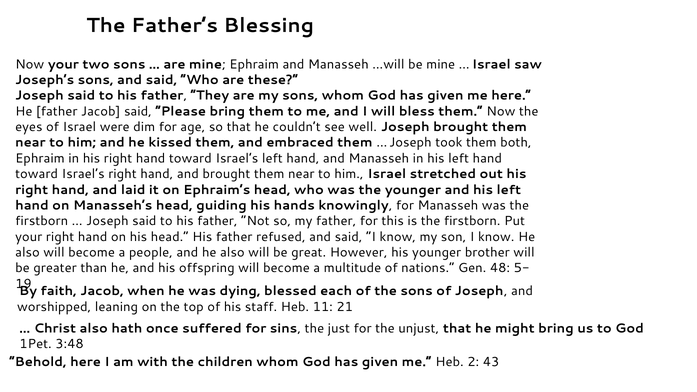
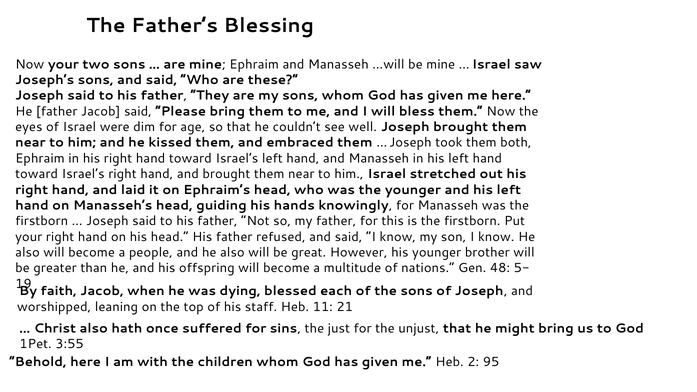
3:48: 3:48 -> 3:55
43: 43 -> 95
